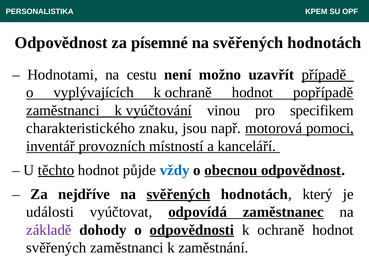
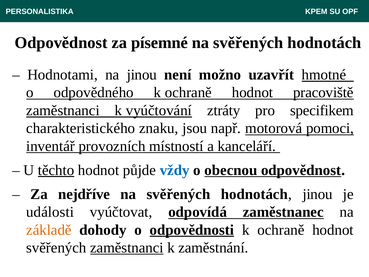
na cestu: cestu -> jinou
případě: případě -> hmotné
vyplývajících: vyplývajících -> odpovědného
popřípadě: popřípadě -> pracoviště
vinou: vinou -> ztráty
svěřených at (178, 194) underline: present -> none
hodnotách který: který -> jinou
základě colour: purple -> orange
zaměstnanci at (127, 247) underline: none -> present
